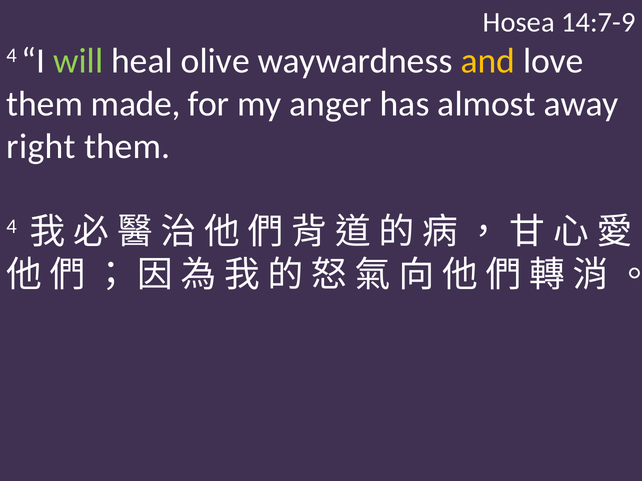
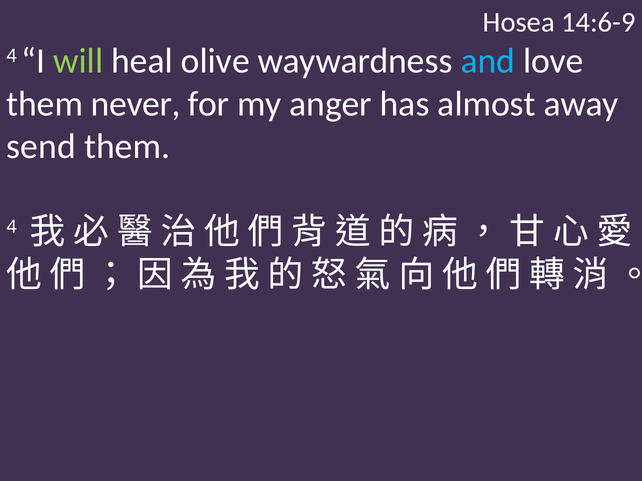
14:7-9: 14:7-9 -> 14:6-9
and colour: yellow -> light blue
made: made -> never
right: right -> send
